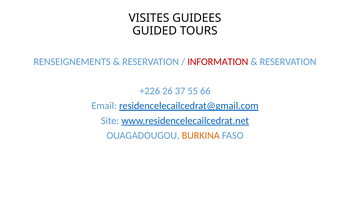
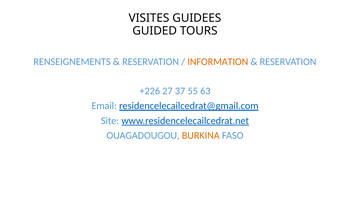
INFORMATION colour: red -> orange
26: 26 -> 27
66: 66 -> 63
